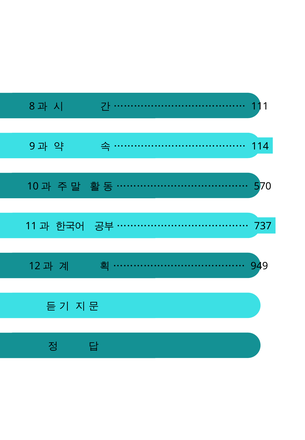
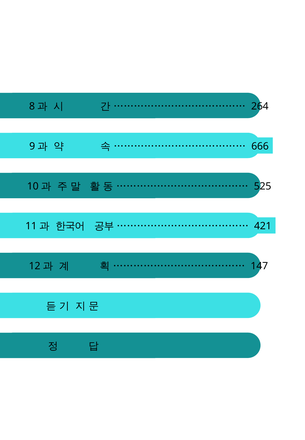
111: 111 -> 264
114: 114 -> 666
570: 570 -> 525
737: 737 -> 421
949: 949 -> 147
